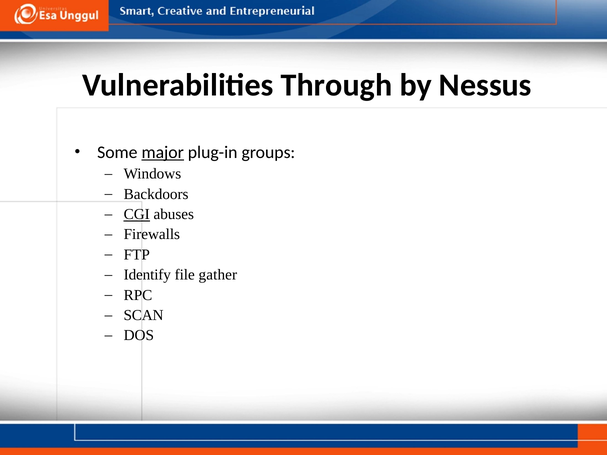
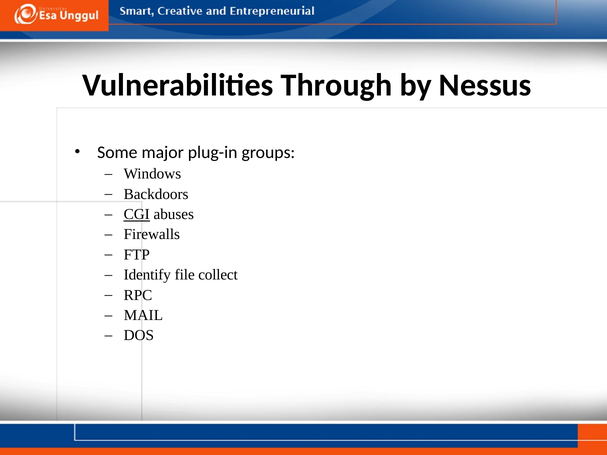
major underline: present -> none
gather: gather -> collect
SCAN: SCAN -> MAIL
